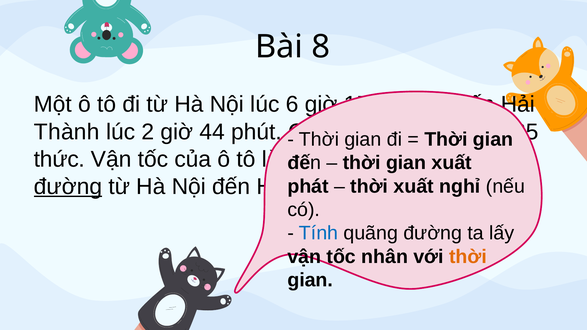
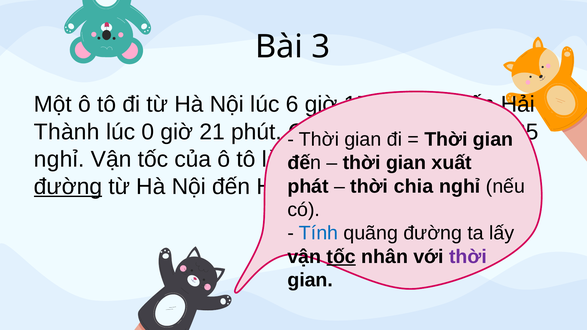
8: 8 -> 3
2: 2 -> 0
44: 44 -> 21
thức at (59, 159): thức -> nghỉ
xuất at (414, 186): xuất -> chia
tốc at (341, 257) underline: none -> present
thời at (468, 257) colour: orange -> purple
